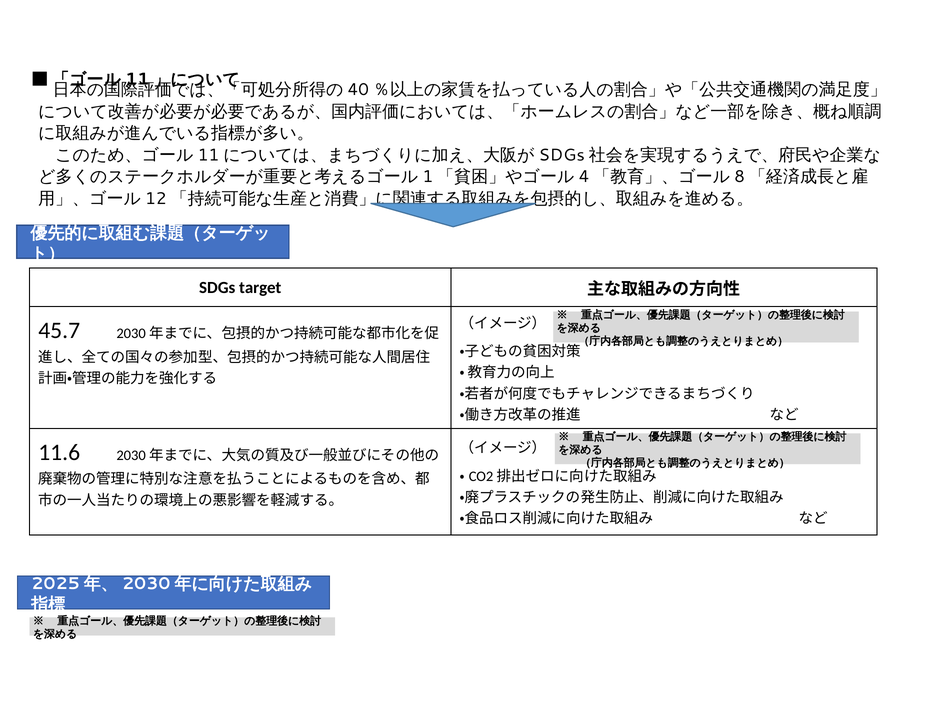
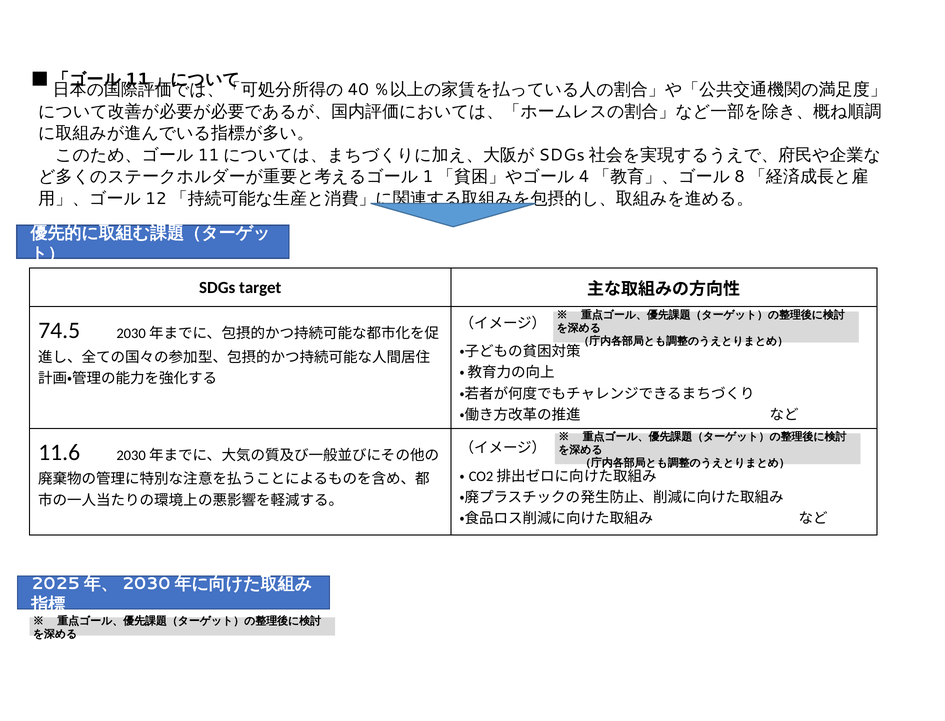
45.7: 45.7 -> 74.5
